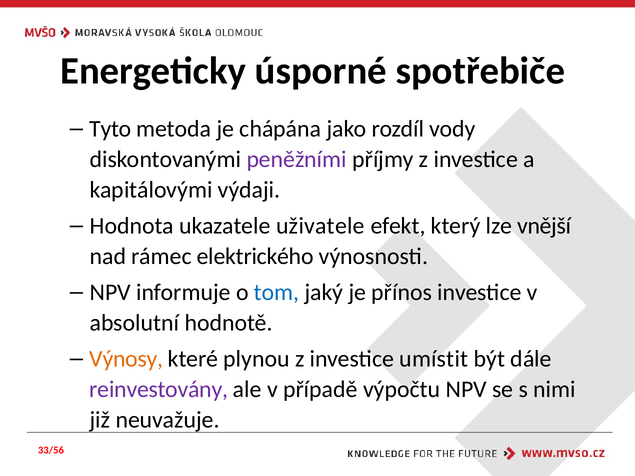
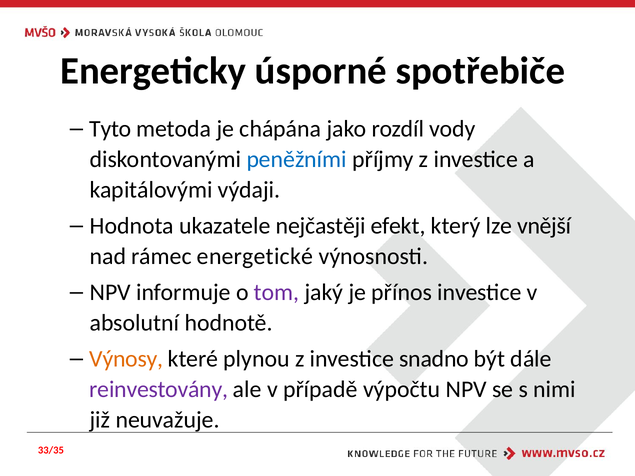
peněžními colour: purple -> blue
uživatele: uživatele -> nejčastěji
elektrického: elektrického -> energetické
tom colour: blue -> purple
umístit: umístit -> snadno
33/56: 33/56 -> 33/35
